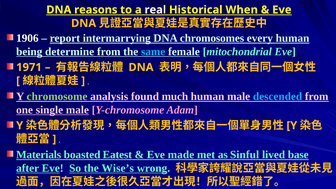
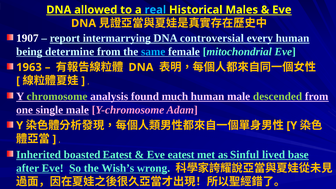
reasons: reasons -> allowed
real colour: white -> light blue
When: When -> Males
1906: 1906 -> 1907
chromosomes: chromosomes -> controversial
1971: 1971 -> 1963
descended colour: light blue -> light green
Materials: Materials -> Inherited
Eve made: made -> eatest
Wise’s: Wise’s -> Wish’s
